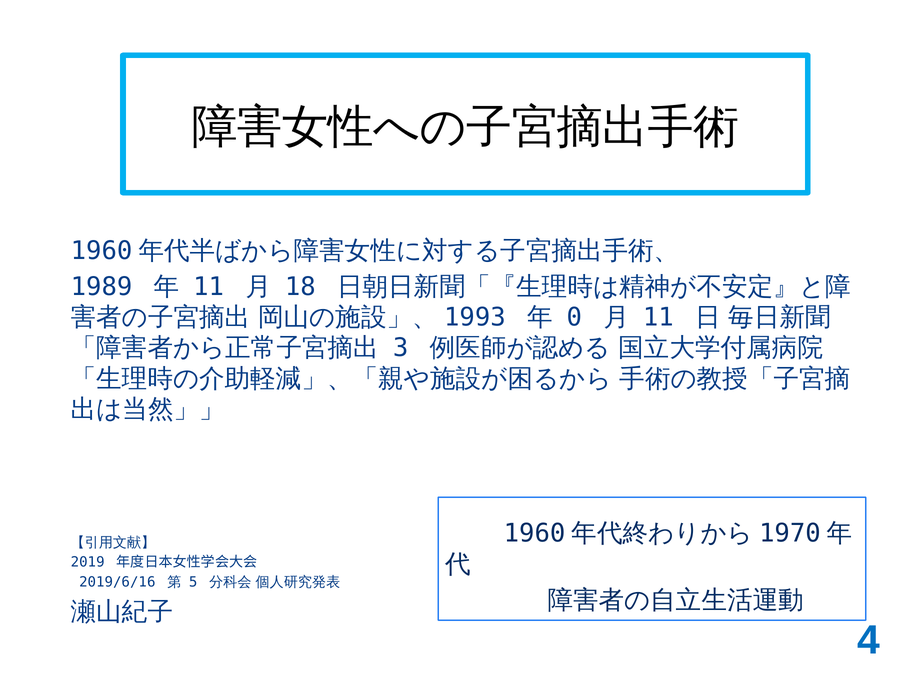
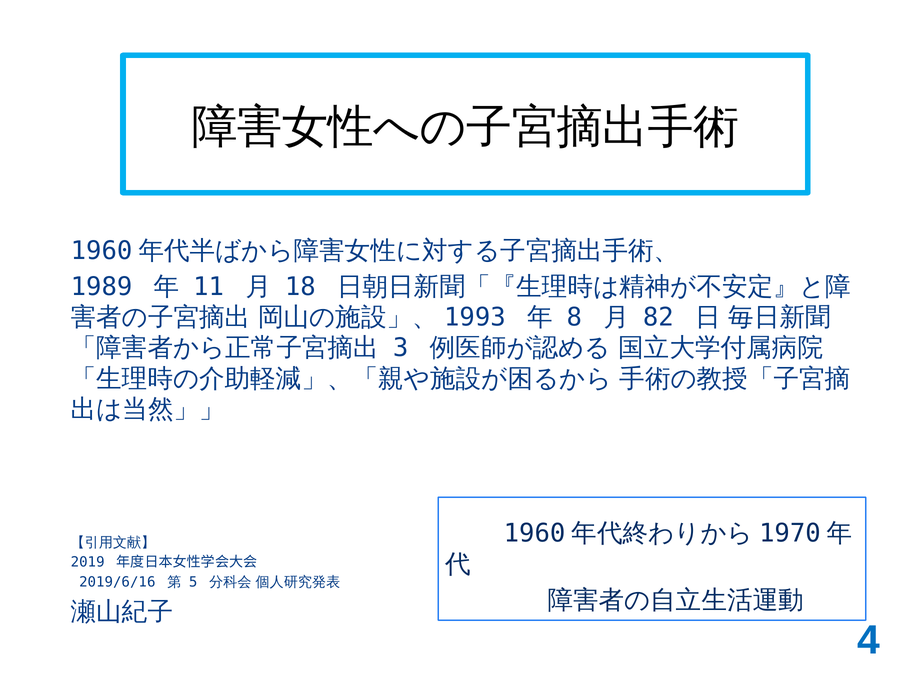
0: 0 -> 8
11 at (658, 317): 11 -> 82
